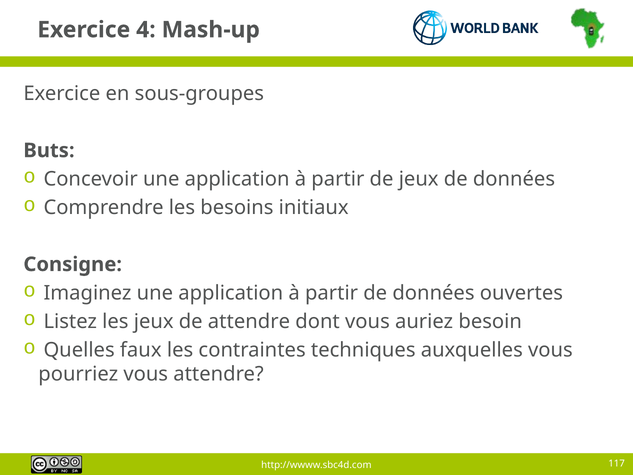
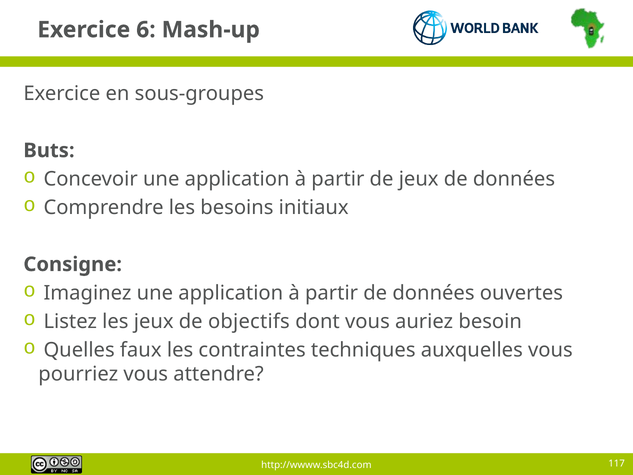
4: 4 -> 6
de attendre: attendre -> objectifs
